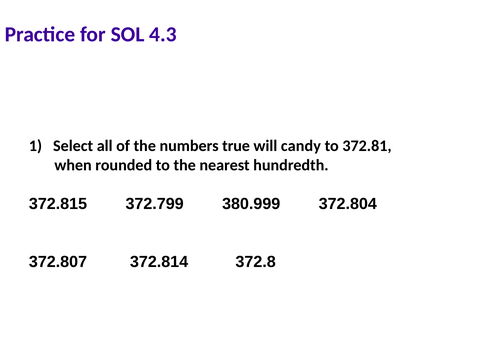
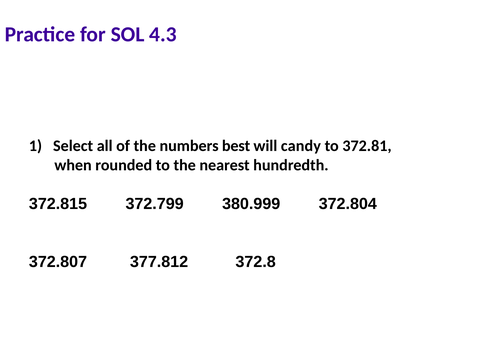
true: true -> best
372.814: 372.814 -> 377.812
